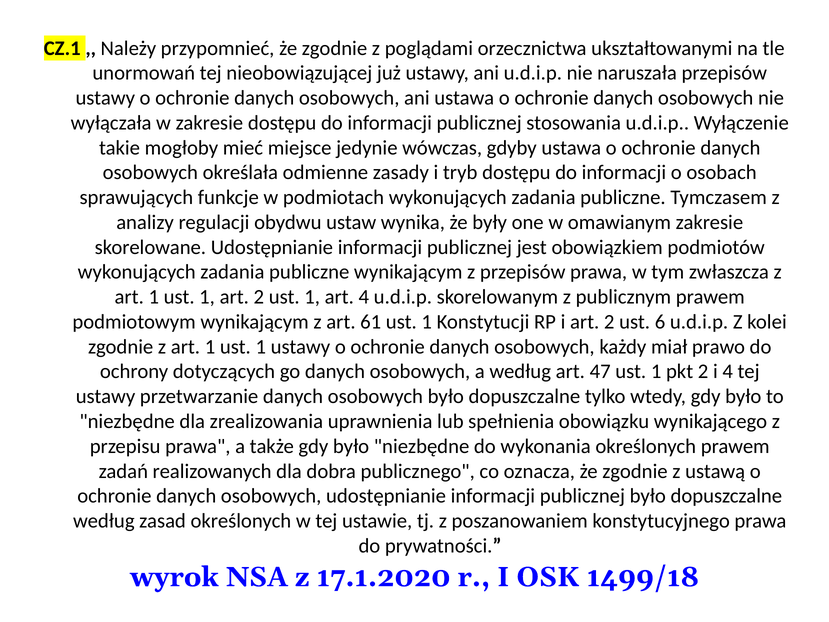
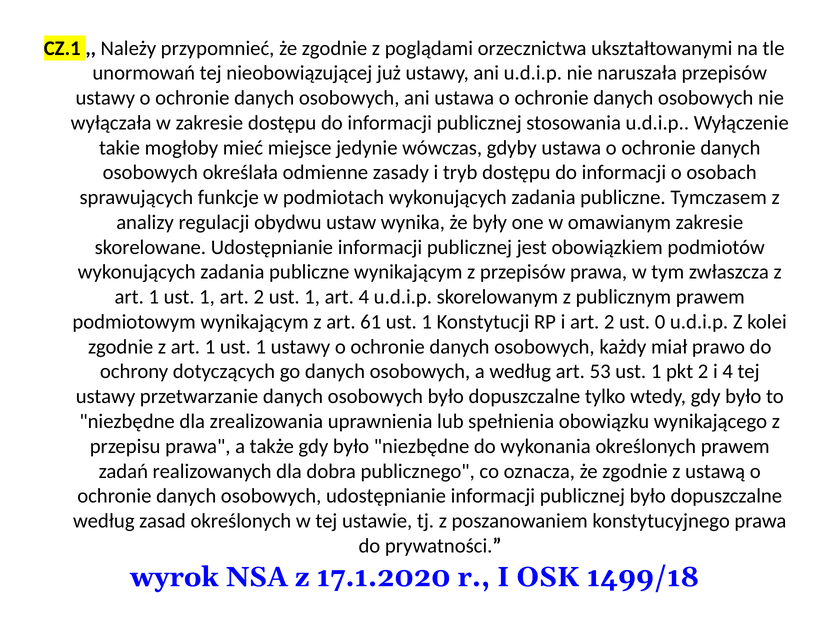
6: 6 -> 0
47: 47 -> 53
